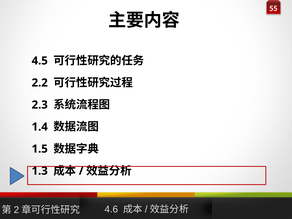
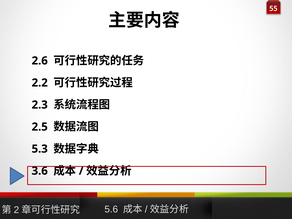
4.5: 4.5 -> 2.6
1.4: 1.4 -> 2.5
1.5: 1.5 -> 5.3
1.3: 1.3 -> 3.6
4.6: 4.6 -> 5.6
